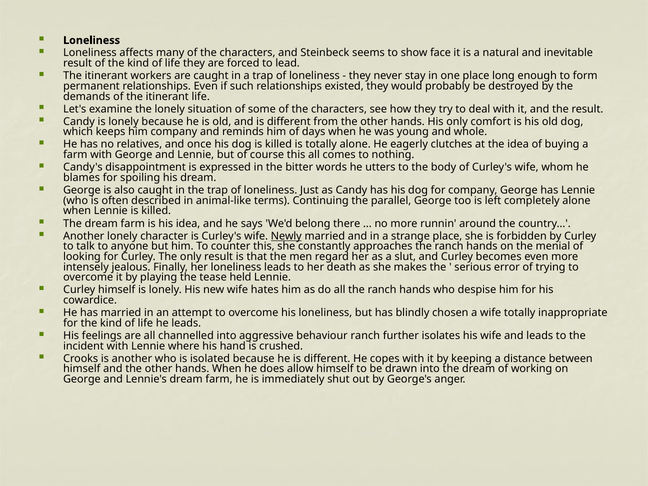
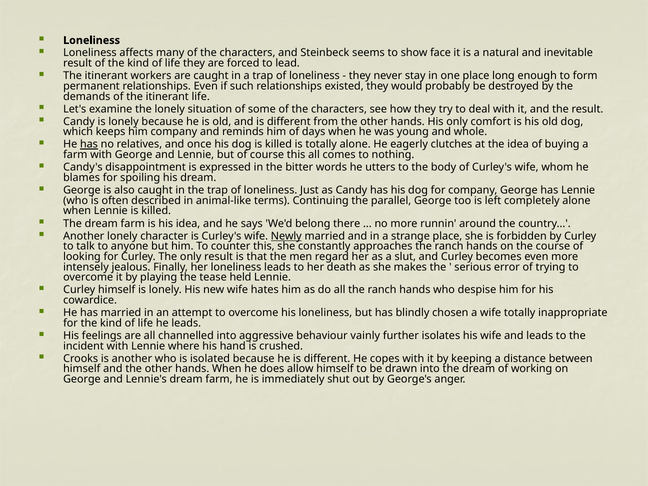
has at (89, 144) underline: none -> present
the menial: menial -> course
behaviour ranch: ranch -> vainly
